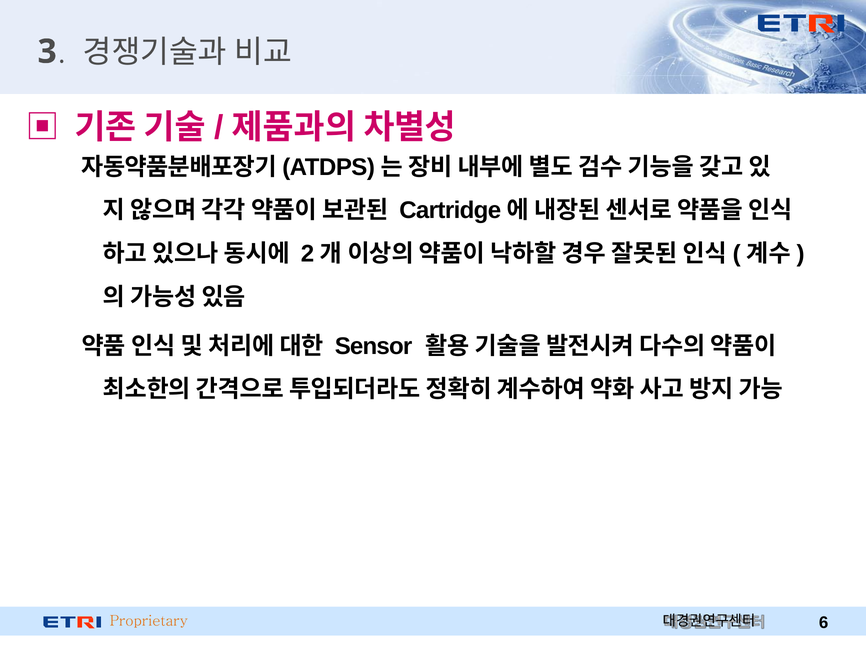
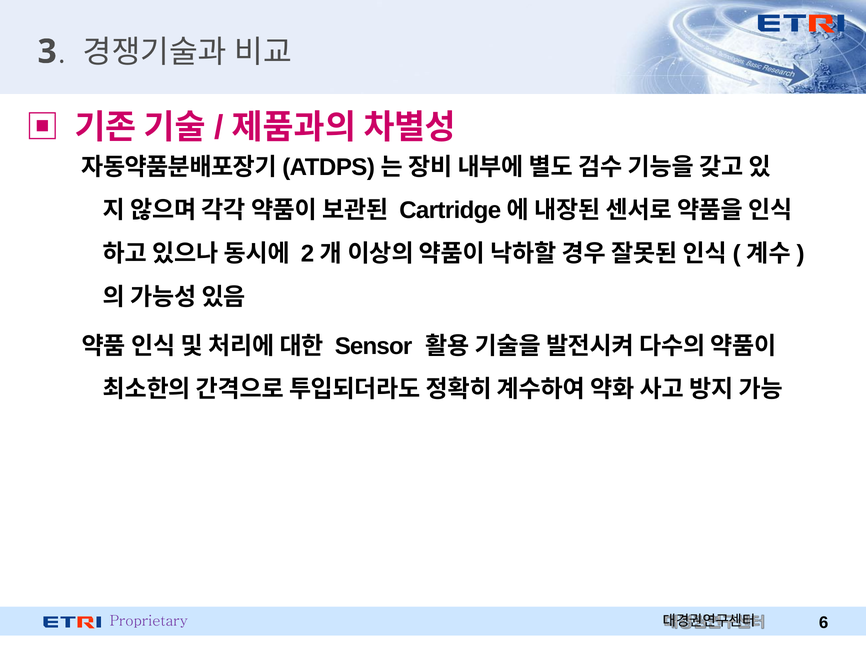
Proprietary colour: orange -> purple
